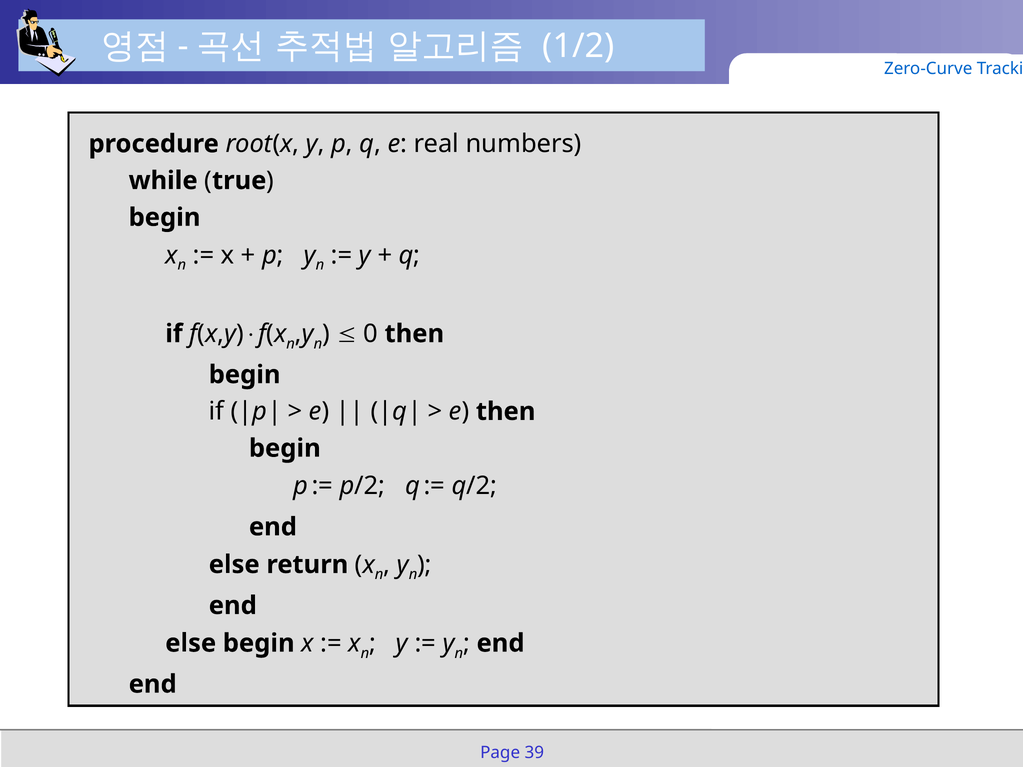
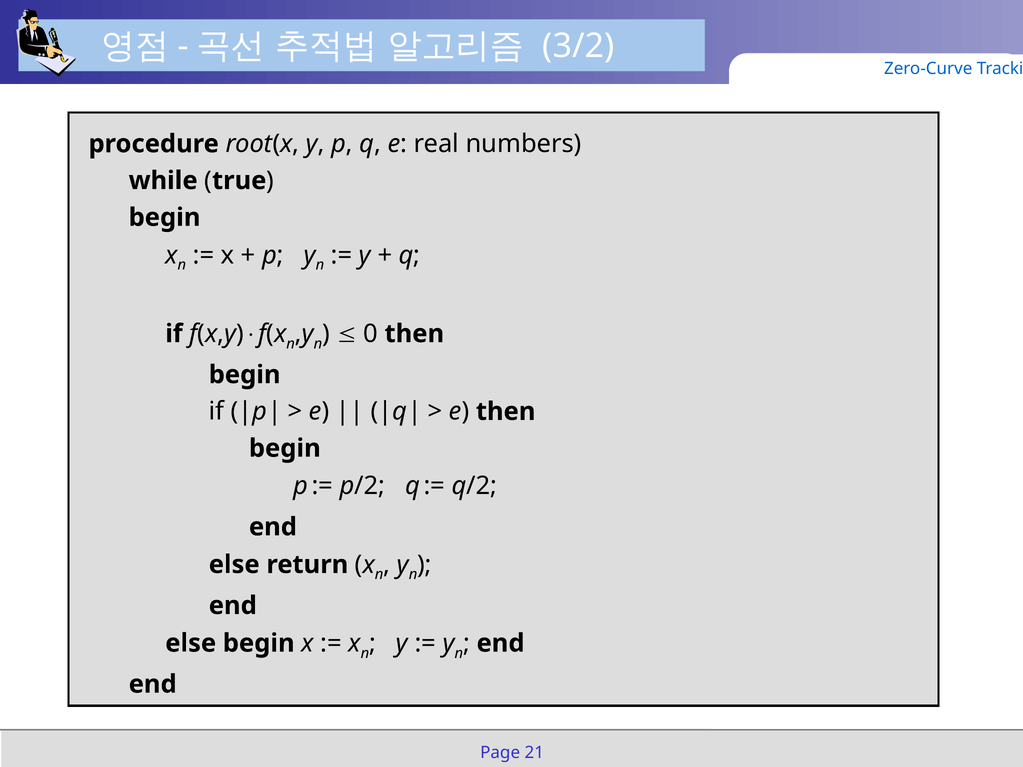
1/2: 1/2 -> 3/2
39: 39 -> 21
